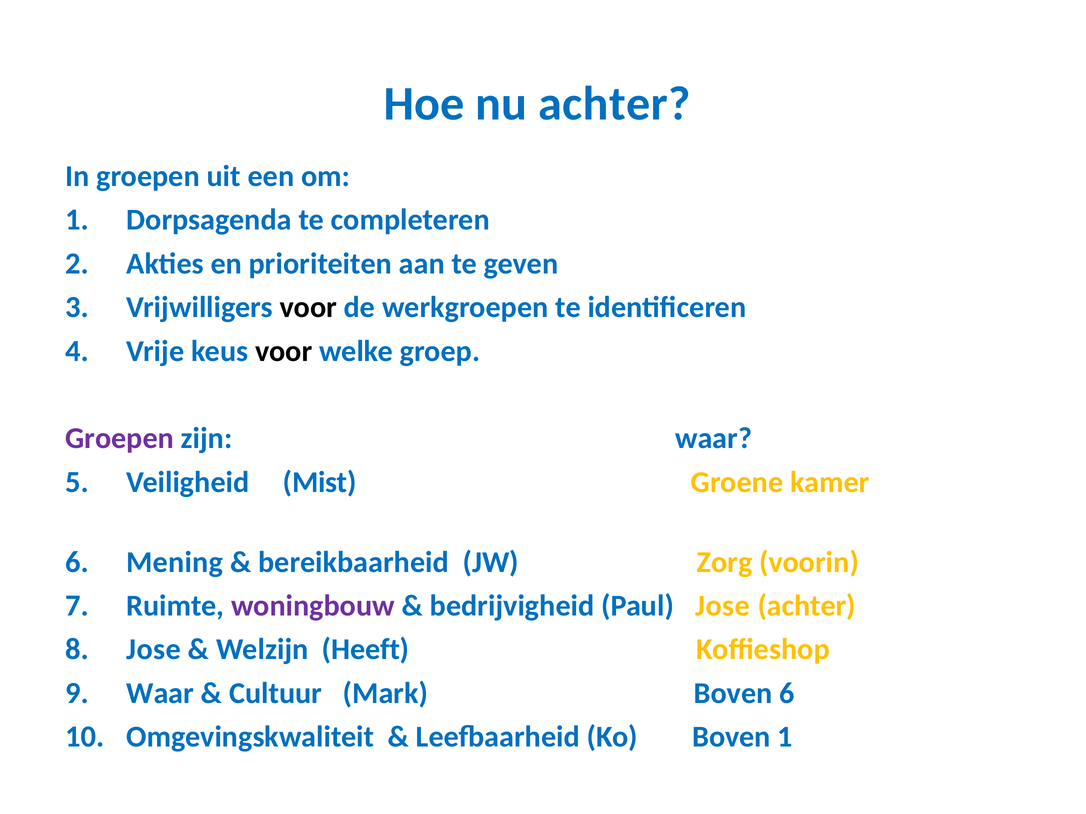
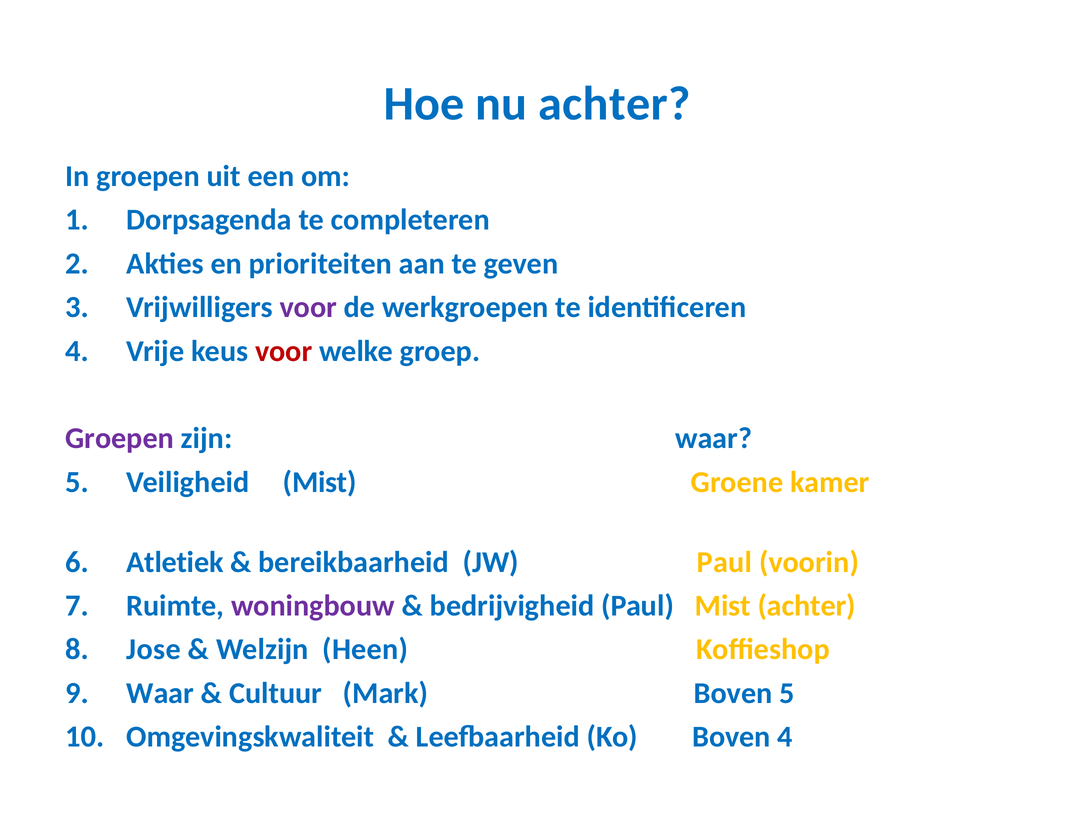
voor at (308, 308) colour: black -> purple
voor at (284, 351) colour: black -> red
Mening: Mening -> Atletiek
JW Zorg: Zorg -> Paul
Paul Jose: Jose -> Mist
Heeft: Heeft -> Heen
Boven 6: 6 -> 5
Boven 1: 1 -> 4
